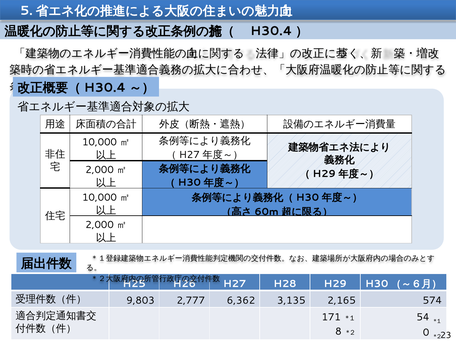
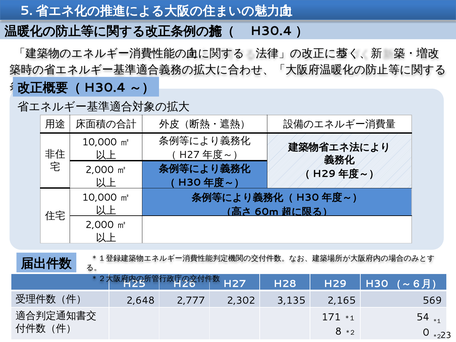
9,803: 9,803 -> 2,648
6,362: 6,362 -> 2,302
574: 574 -> 569
